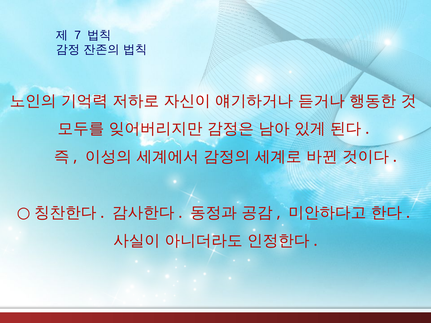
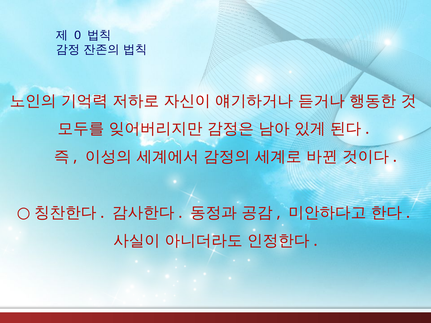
7: 7 -> 0
